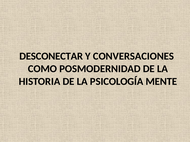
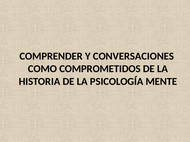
DESCONECTAR: DESCONECTAR -> COMPRENDER
POSMODERNIDAD: POSMODERNIDAD -> COMPROMETIDOS
